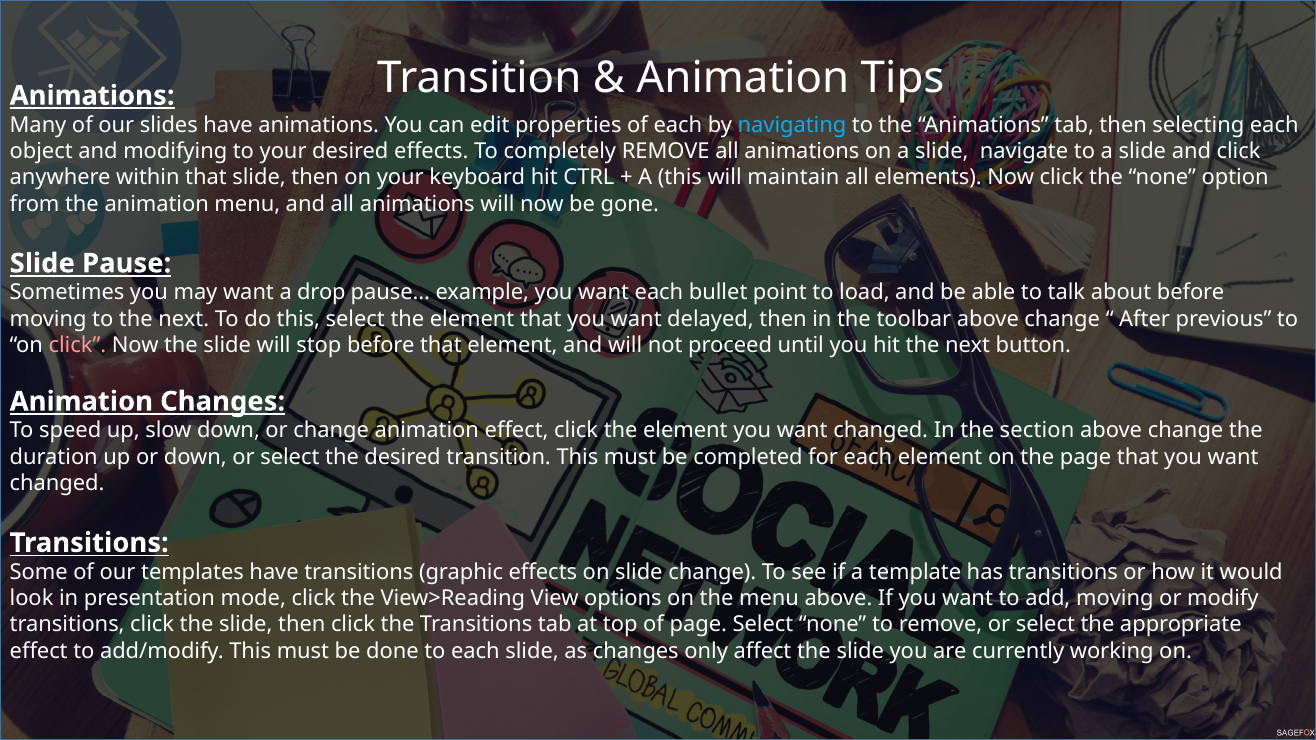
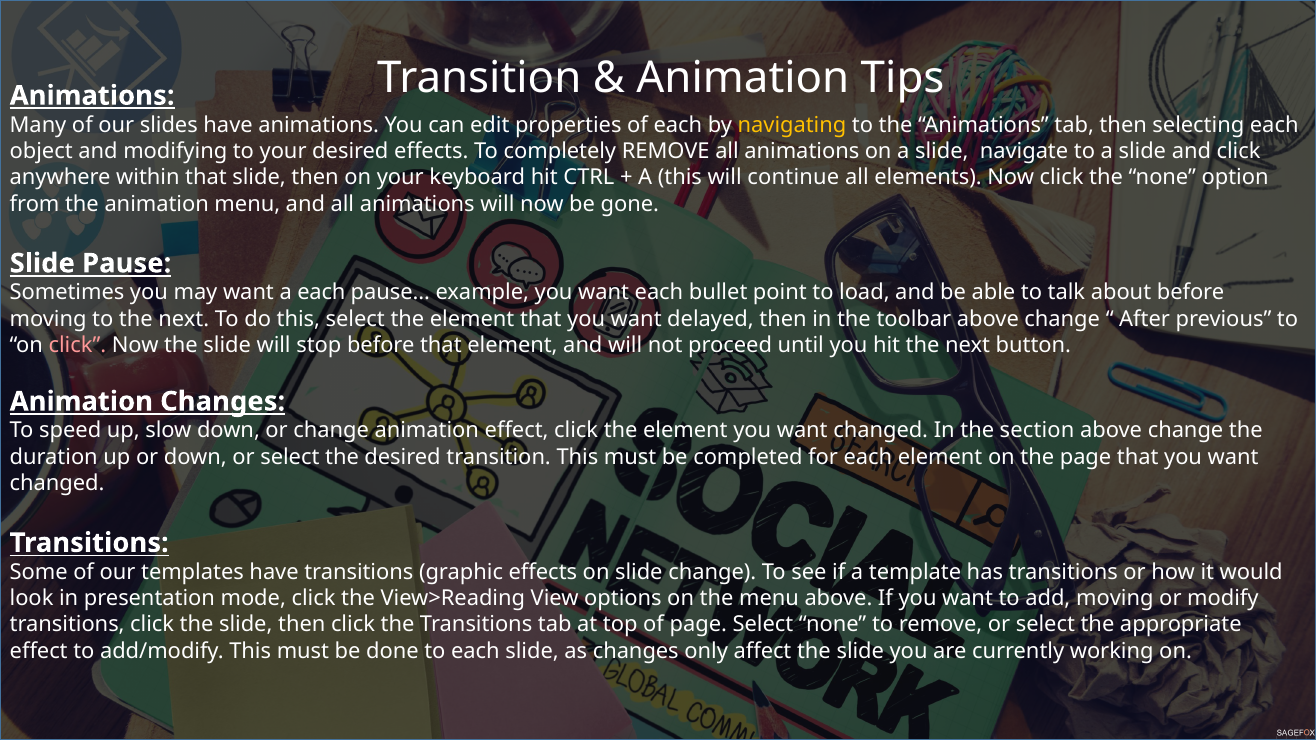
navigating colour: light blue -> yellow
maintain: maintain -> continue
a drop: drop -> each
